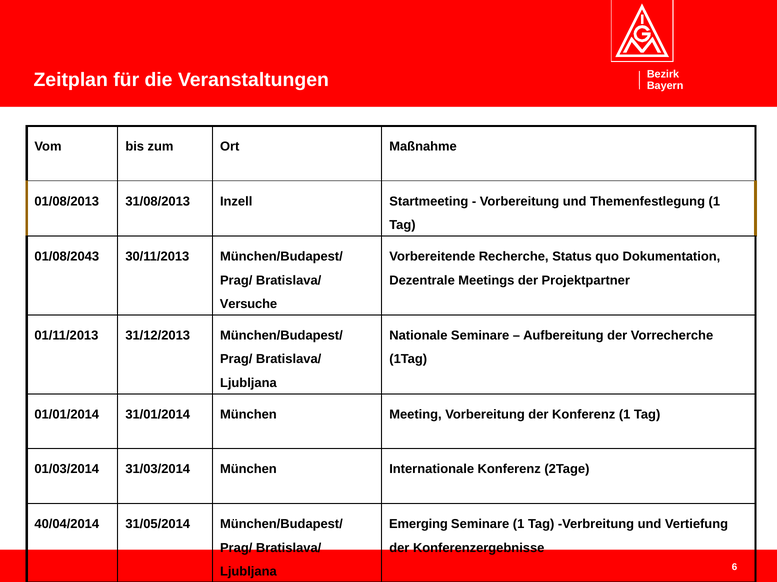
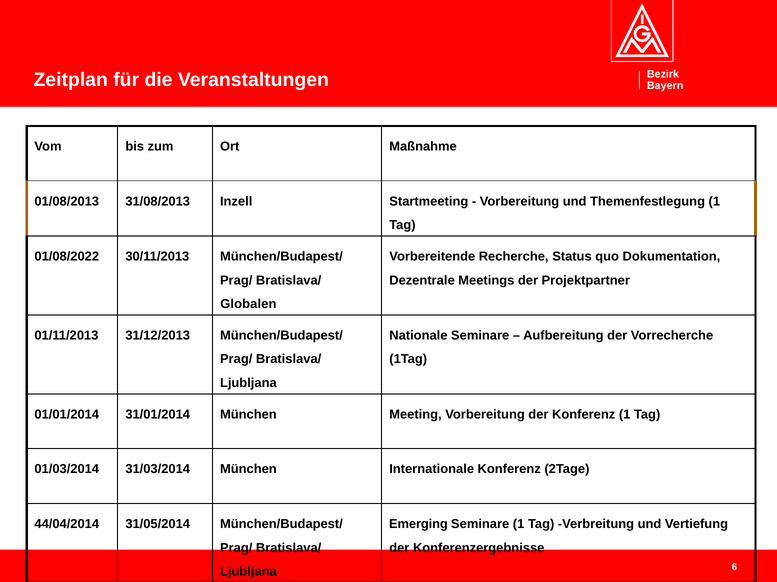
01/08/2043: 01/08/2043 -> 01/08/2022
Versuche: Versuche -> Globalen
40/04/2014: 40/04/2014 -> 44/04/2014
